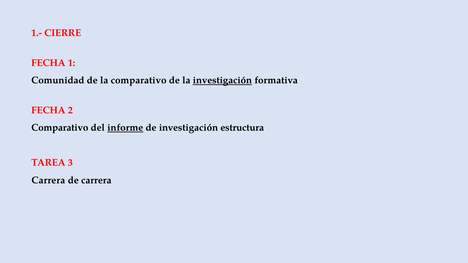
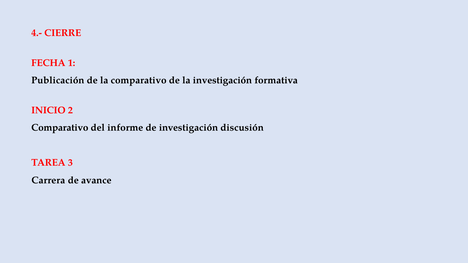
1.-: 1.- -> 4.-
Comunidad: Comunidad -> Publicación
investigación at (222, 80) underline: present -> none
FECHA at (48, 110): FECHA -> INICIO
informe underline: present -> none
estructura: estructura -> discusión
de carrera: carrera -> avance
